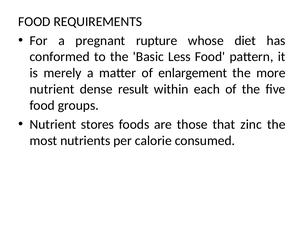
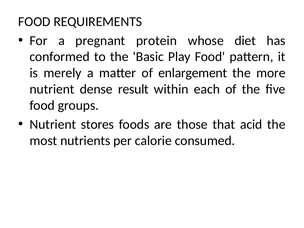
rupture: rupture -> protein
Less: Less -> Play
zinc: zinc -> acid
